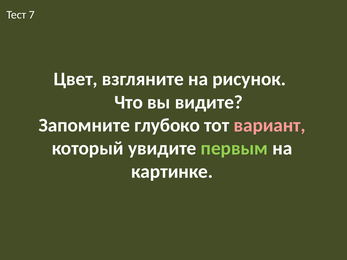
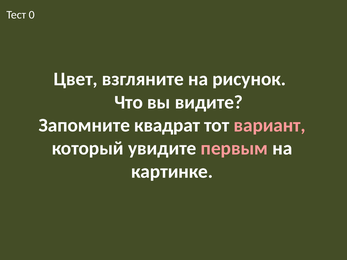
7: 7 -> 0
глубоко: глубоко -> квадрат
первым colour: light green -> pink
